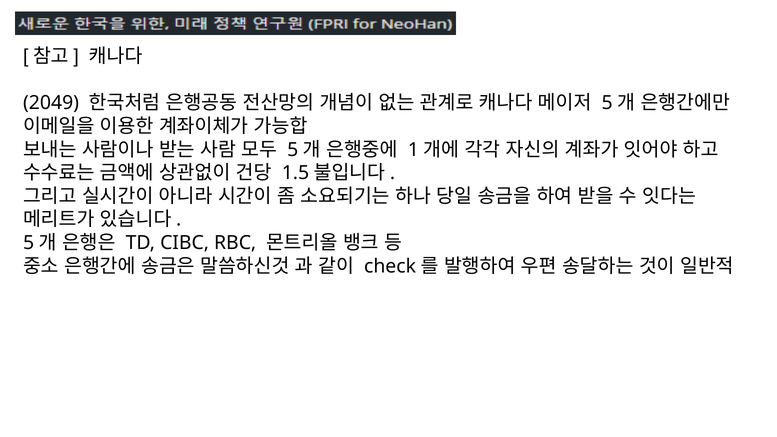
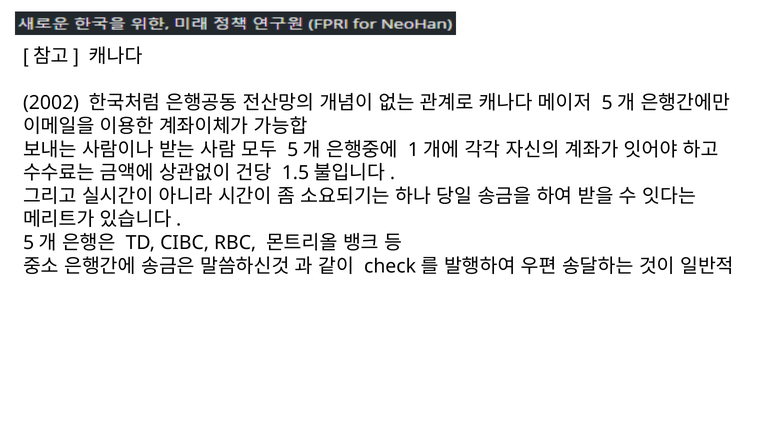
2049: 2049 -> 2002
